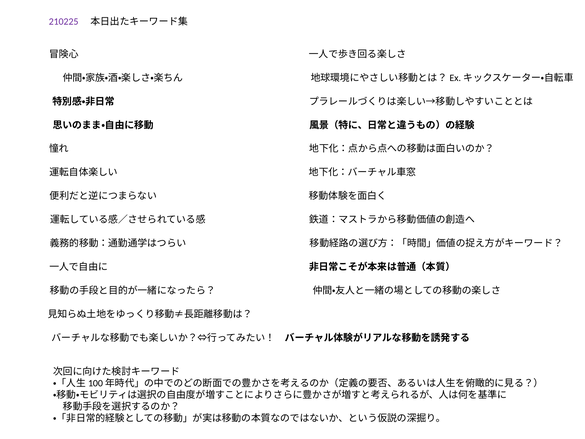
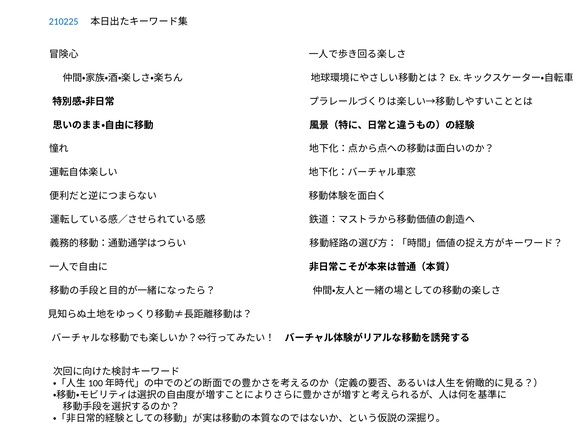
210225 colour: purple -> blue
